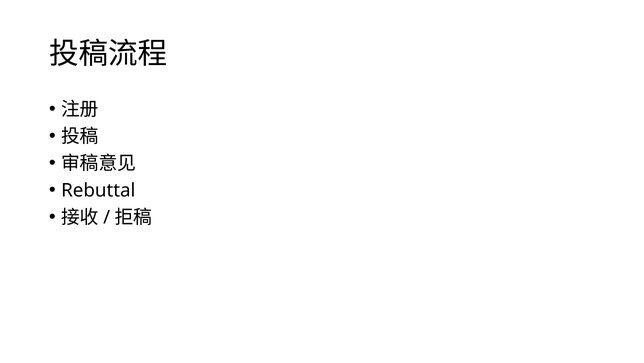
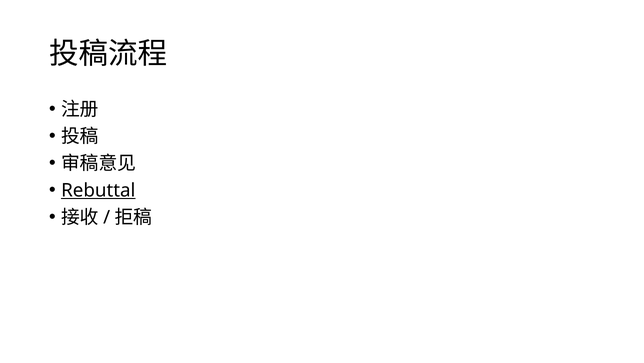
Rebuttal underline: none -> present
